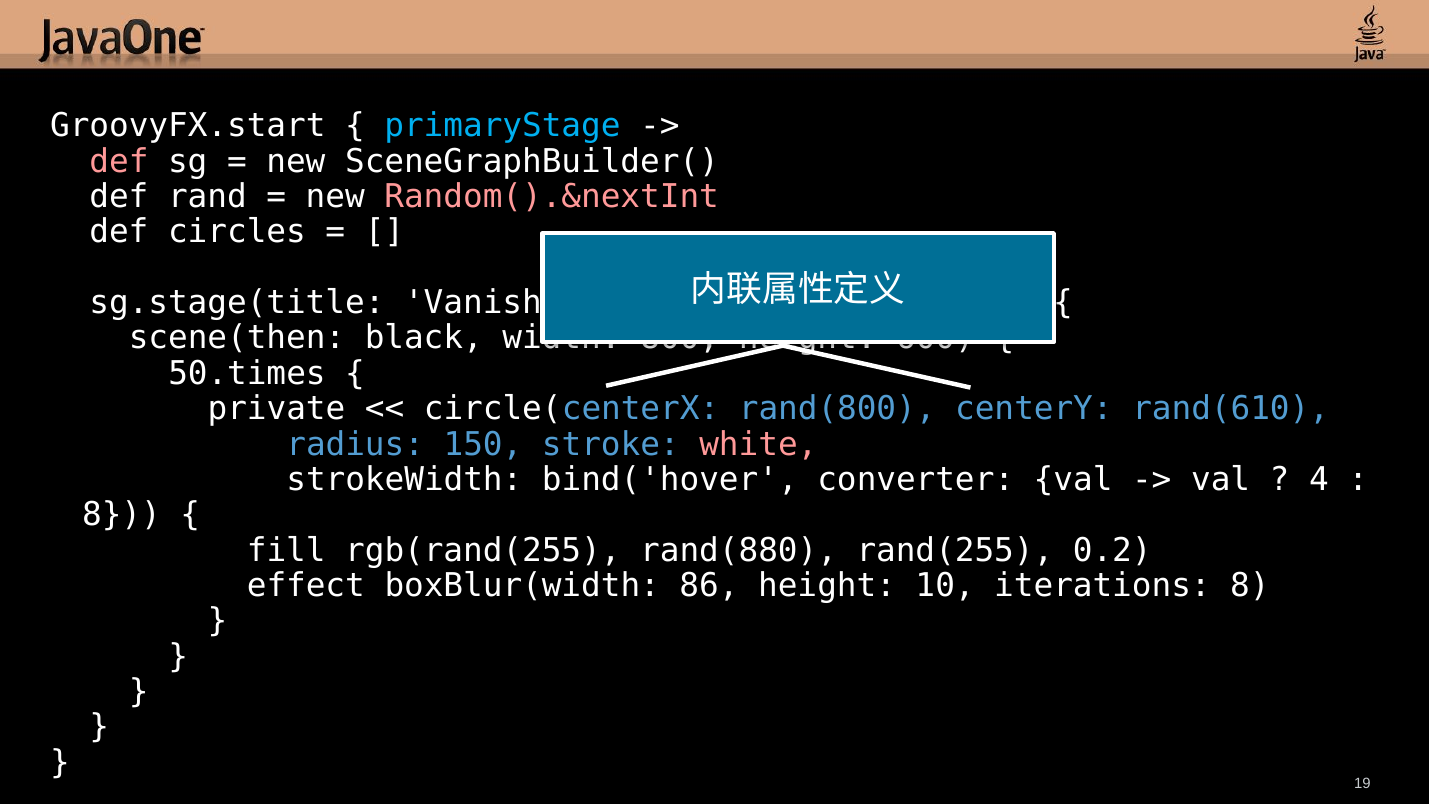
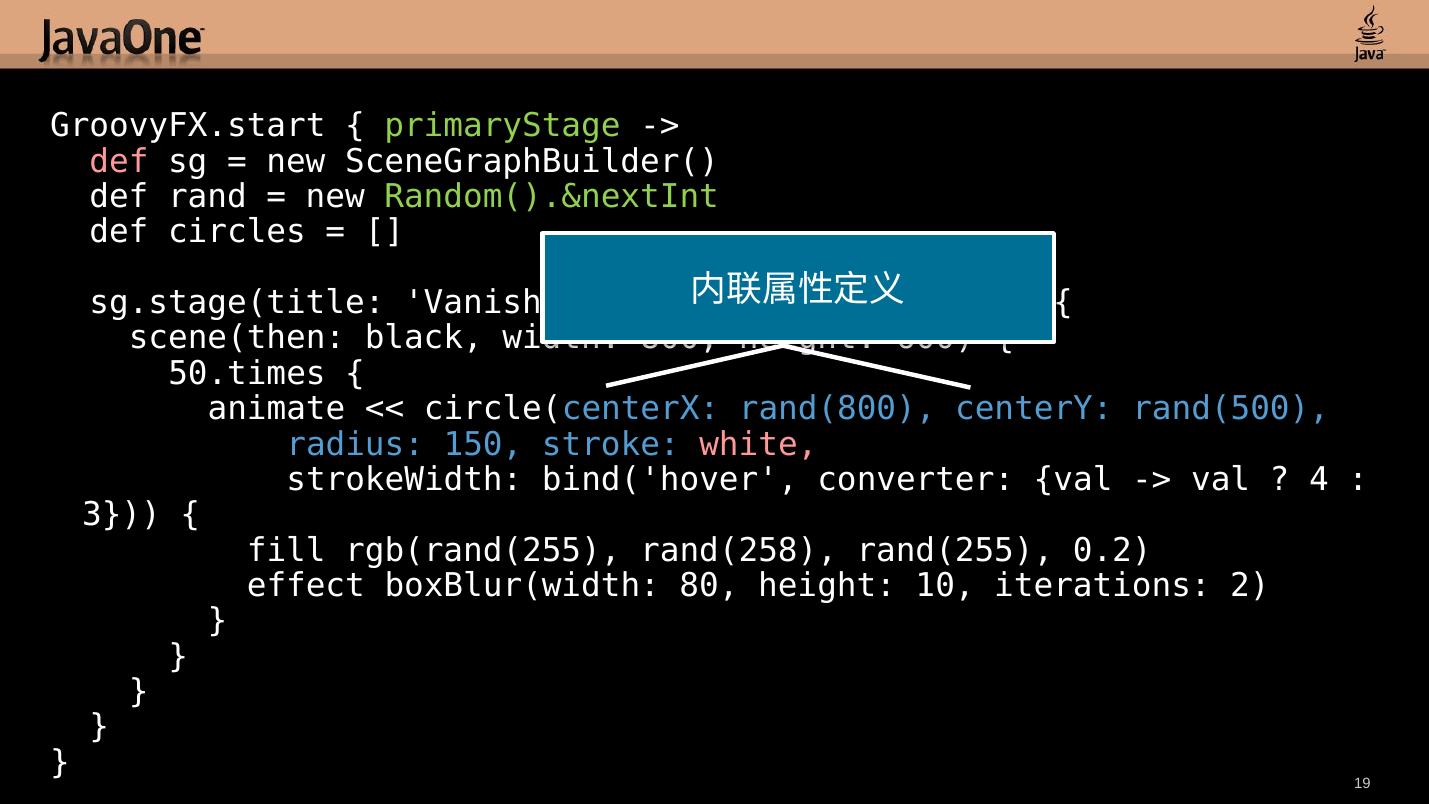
primaryStage colour: light blue -> light green
Random().&nextInt colour: pink -> light green
private: private -> animate
rand(610: rand(610 -> rand(500
8 at (122, 515): 8 -> 3
rand(880: rand(880 -> rand(258
86: 86 -> 80
iterations 8: 8 -> 2
